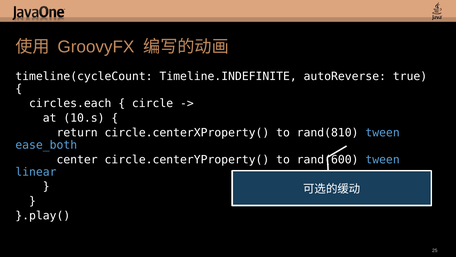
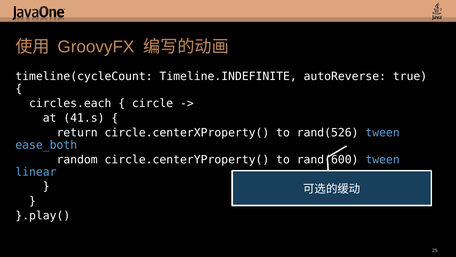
10.s: 10.s -> 41.s
rand(810: rand(810 -> rand(526
center: center -> random
